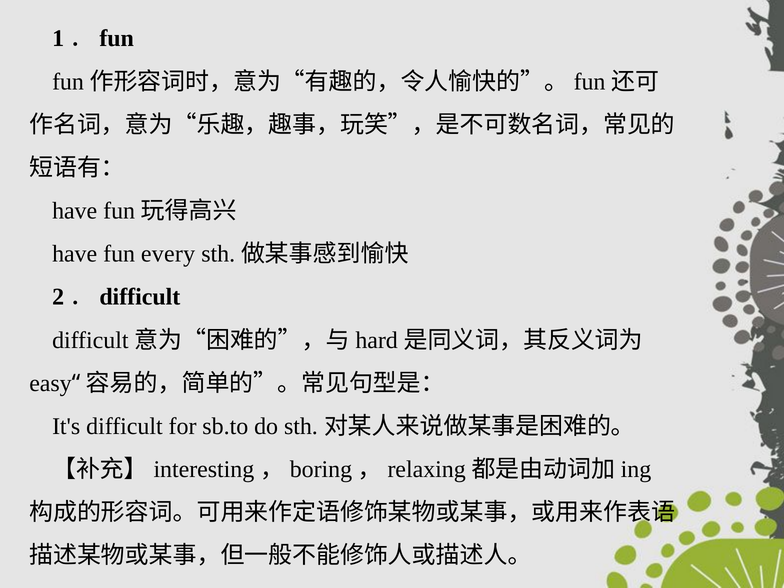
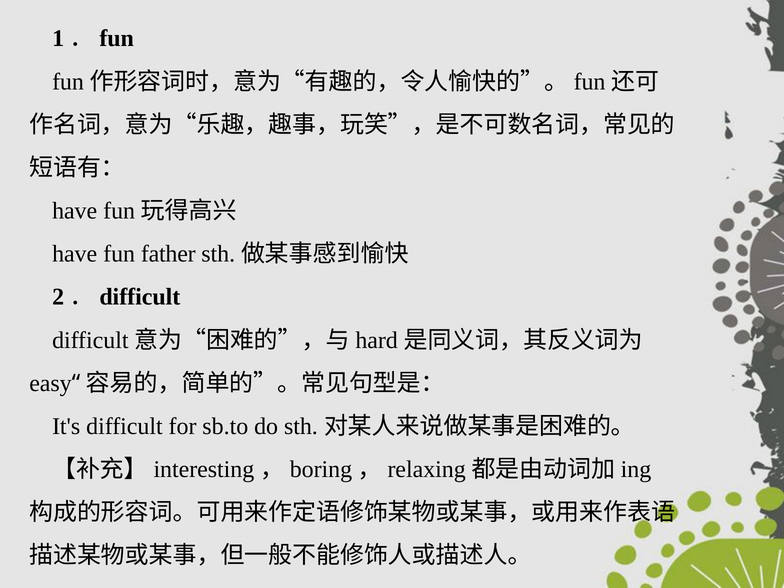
every: every -> father
